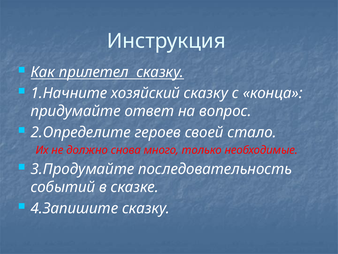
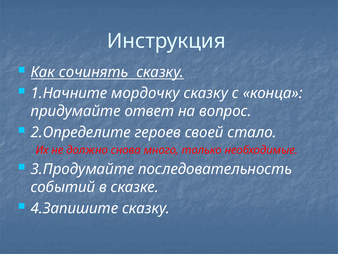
прилетел: прилетел -> сочинять
хозяйский: хозяйский -> мордочку
